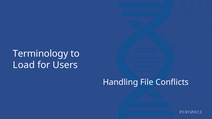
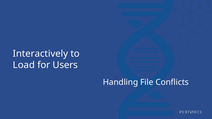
Terminology: Terminology -> Interactively
